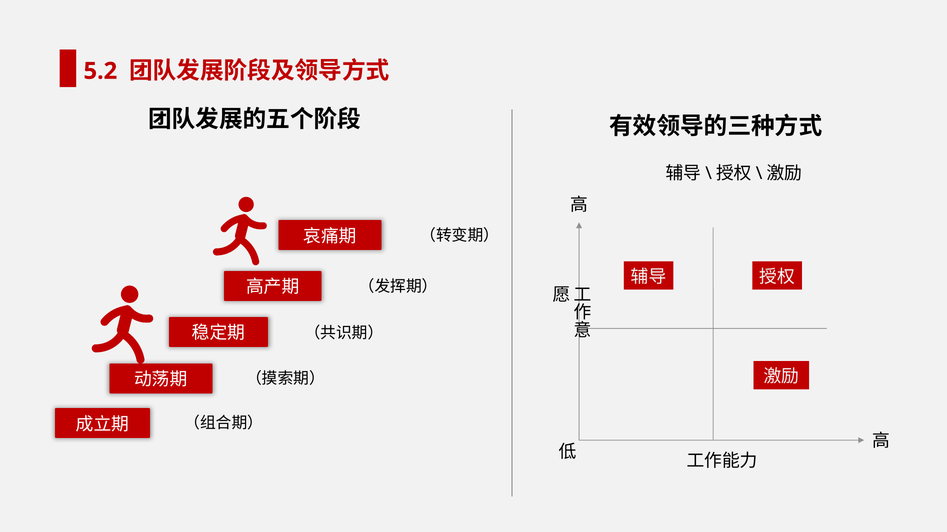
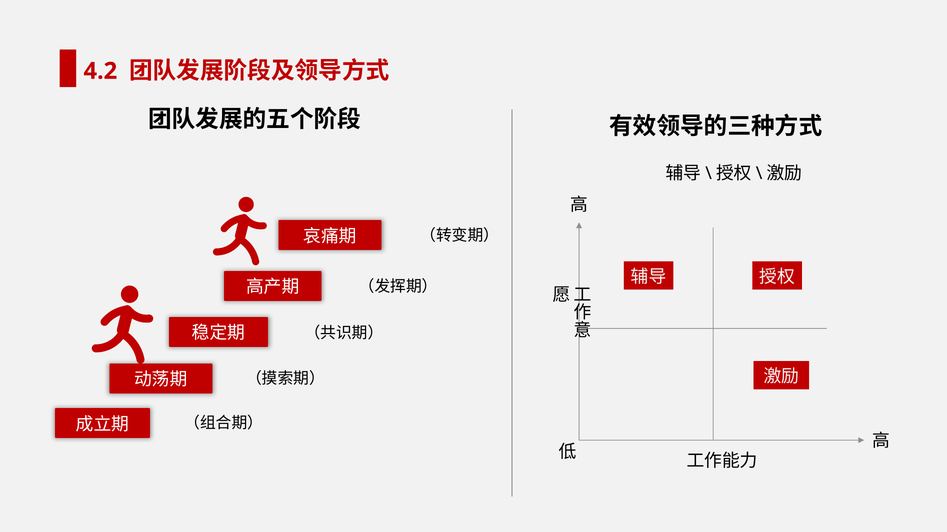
5.2: 5.2 -> 4.2
